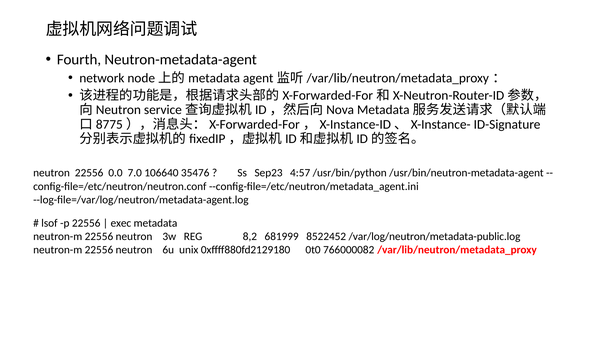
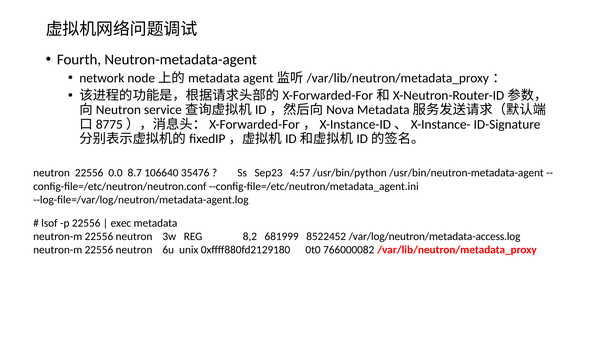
7.0: 7.0 -> 8.7
/var/log/neutron/metadata-public.log: /var/log/neutron/metadata-public.log -> /var/log/neutron/metadata-access.log
